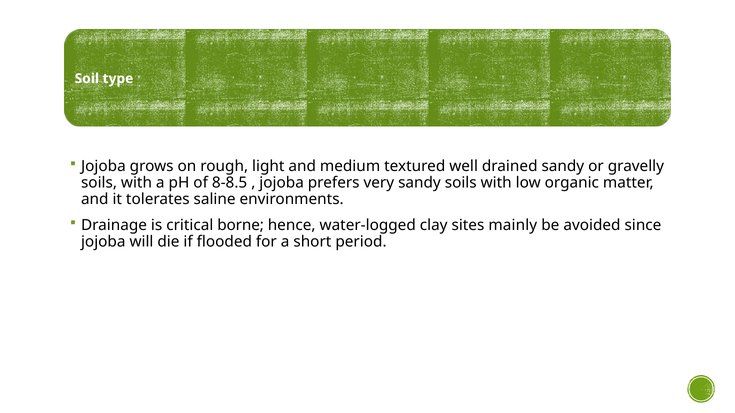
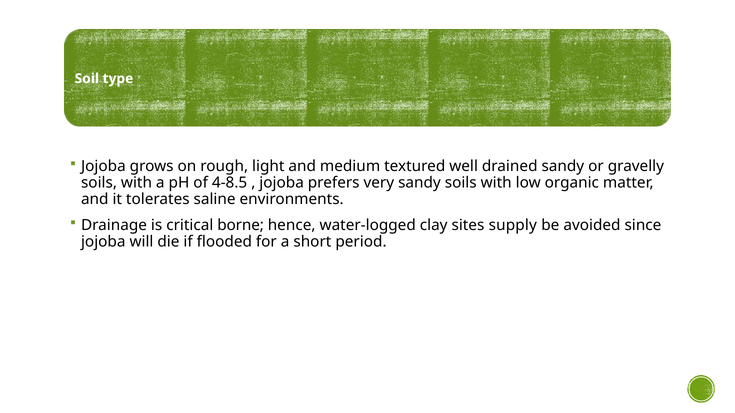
8-8.5: 8-8.5 -> 4-8.5
mainly: mainly -> supply
